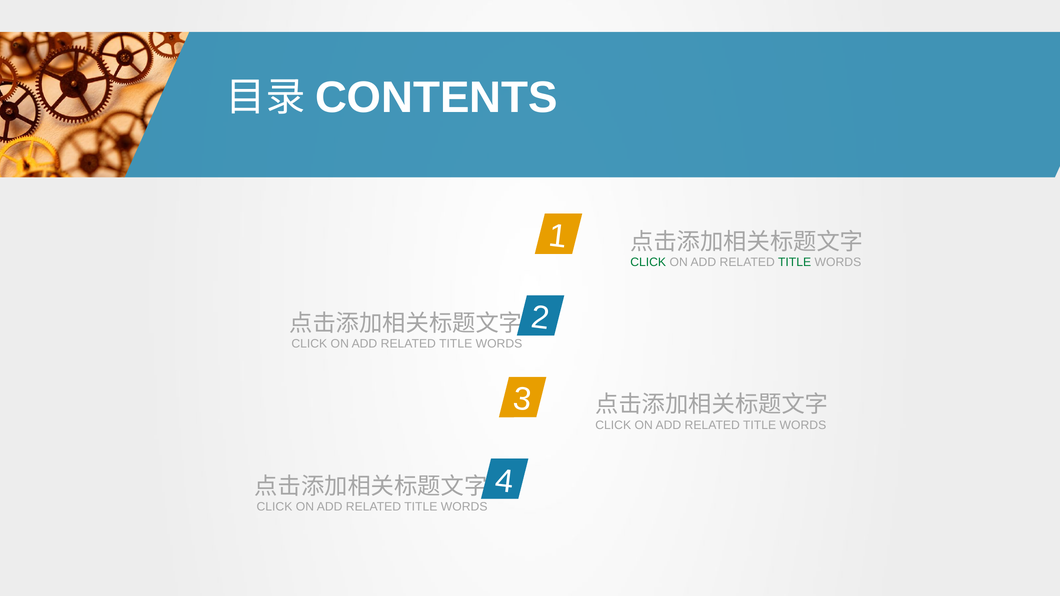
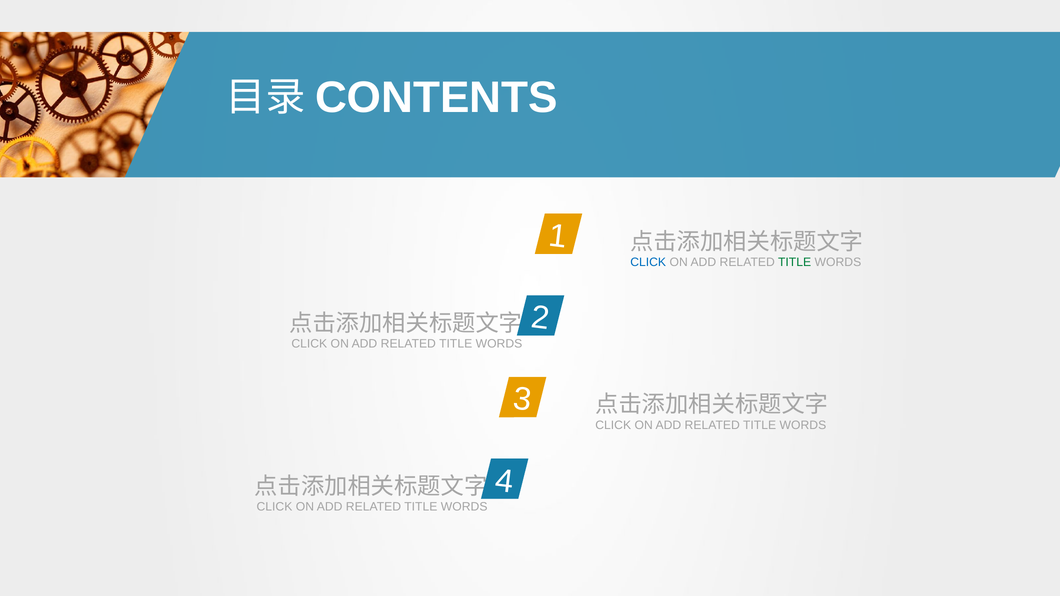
CLICK at (648, 263) colour: green -> blue
